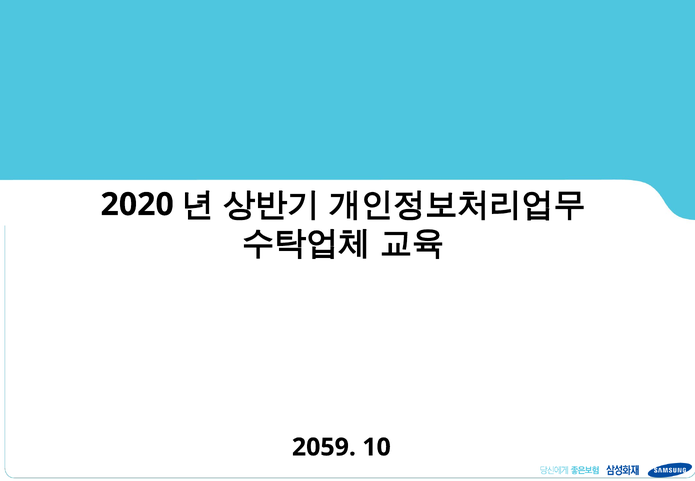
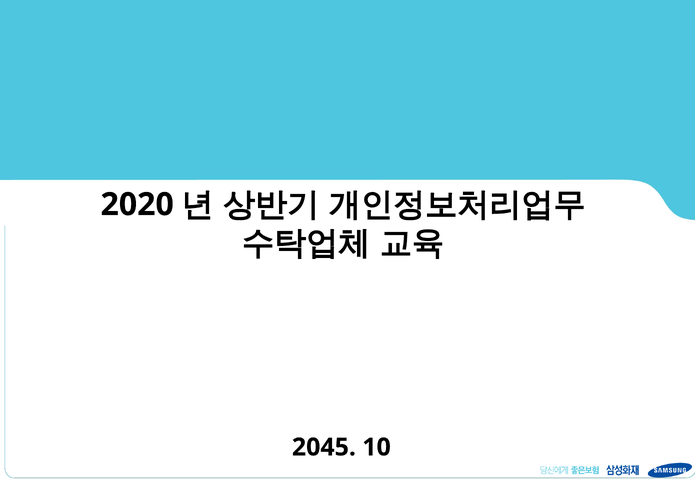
2059: 2059 -> 2045
